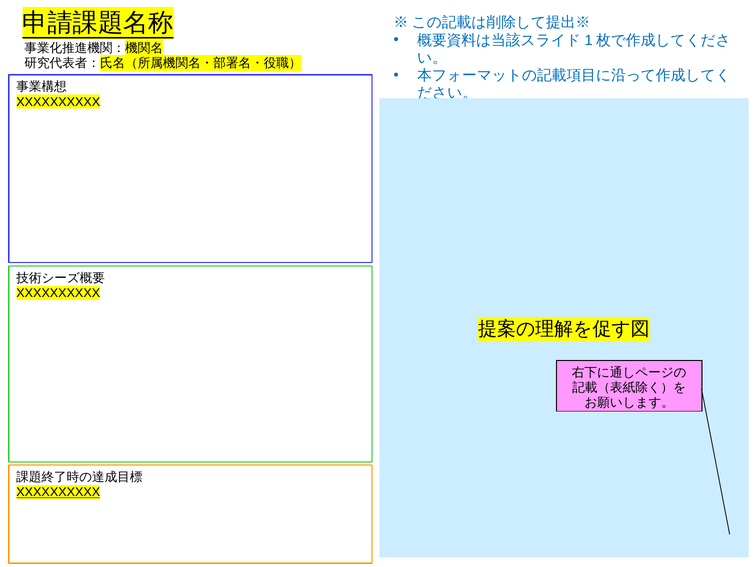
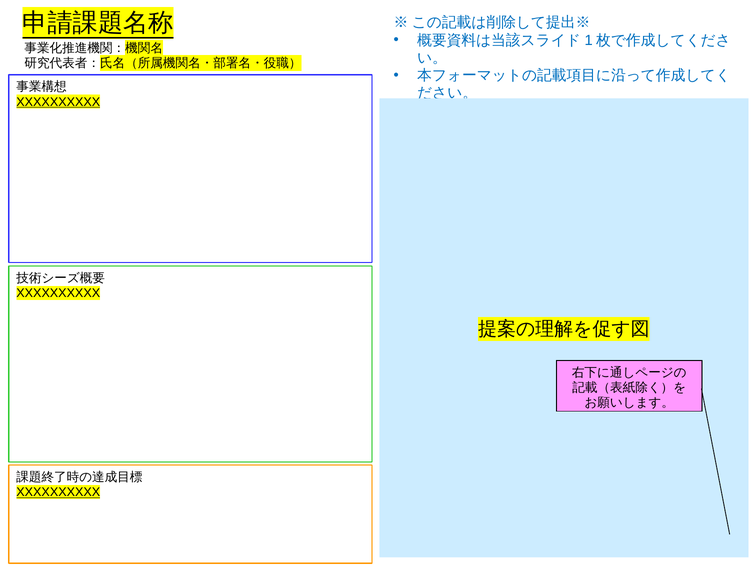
XXXXXXXXXX at (58, 102) underline: none -> present
